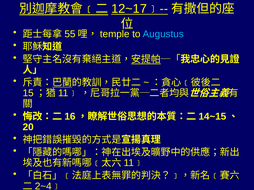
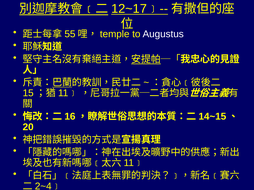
Augustus colour: light blue -> white
